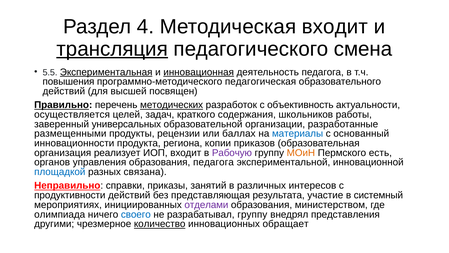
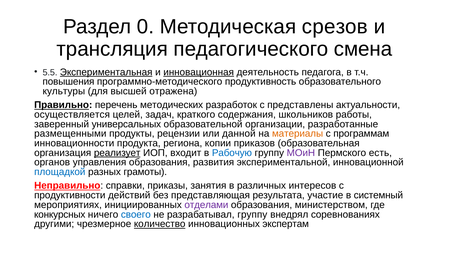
4: 4 -> 0
Методическая входит: входит -> срезов
трансляция underline: present -> none
педагогическая: педагогическая -> продуктивность
действий at (64, 91): действий -> культуры
посвящен: посвящен -> отражена
методических underline: present -> none
объективность: объективность -> представлены
баллах: баллах -> данной
материалы colour: blue -> orange
основанный: основанный -> программам
реализует underline: none -> present
Рабочую colour: purple -> blue
МОиН colour: orange -> purple
образования педагога: педагога -> развития
связана: связана -> грамоты
занятий: занятий -> занятия
олимпиада: олимпиада -> конкурсных
представления: представления -> соревнованиях
обращает: обращает -> экспертам
